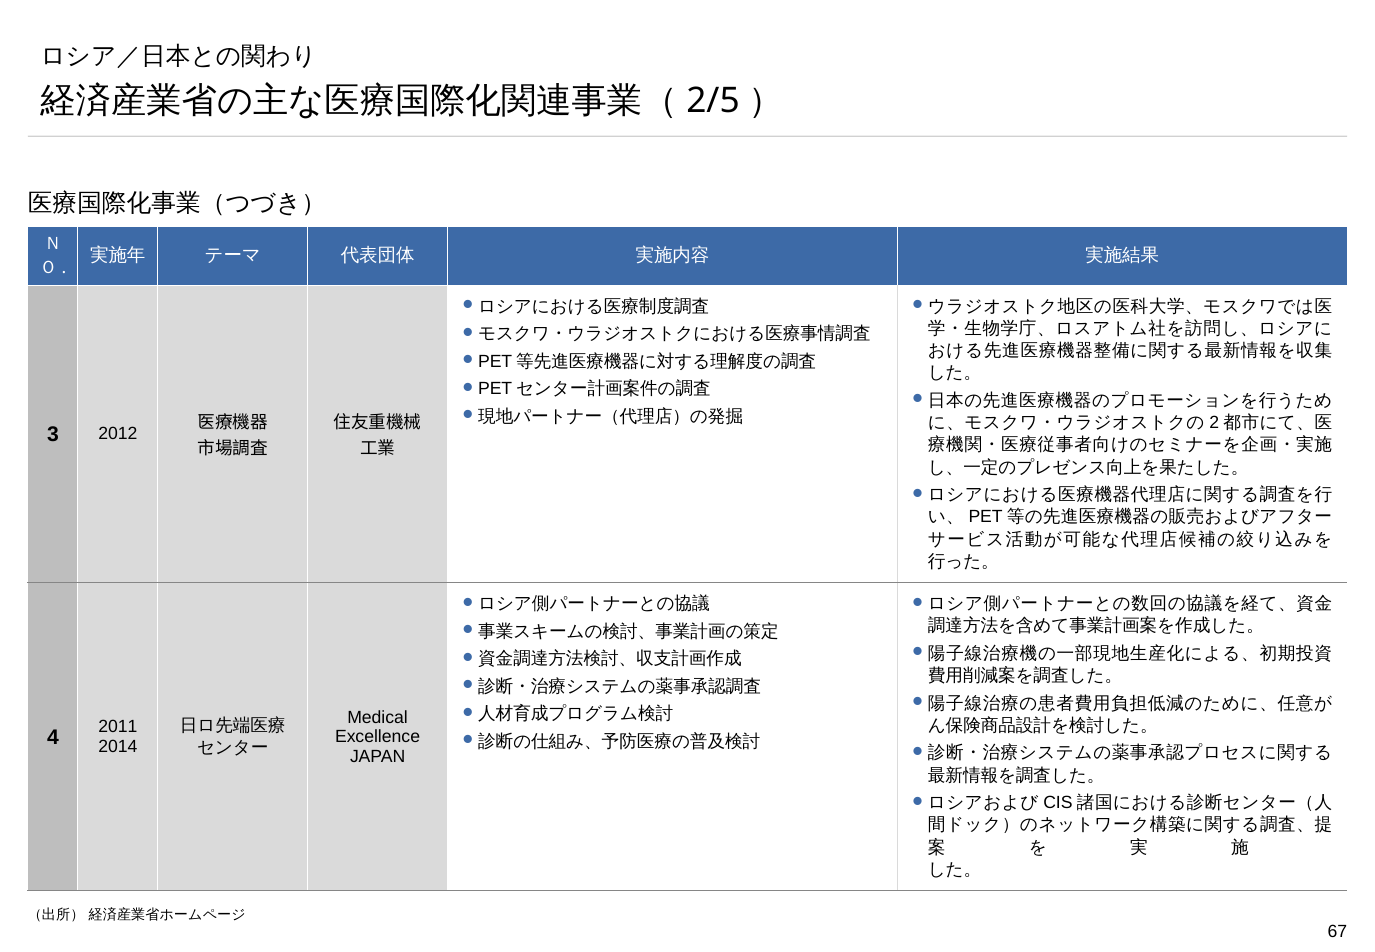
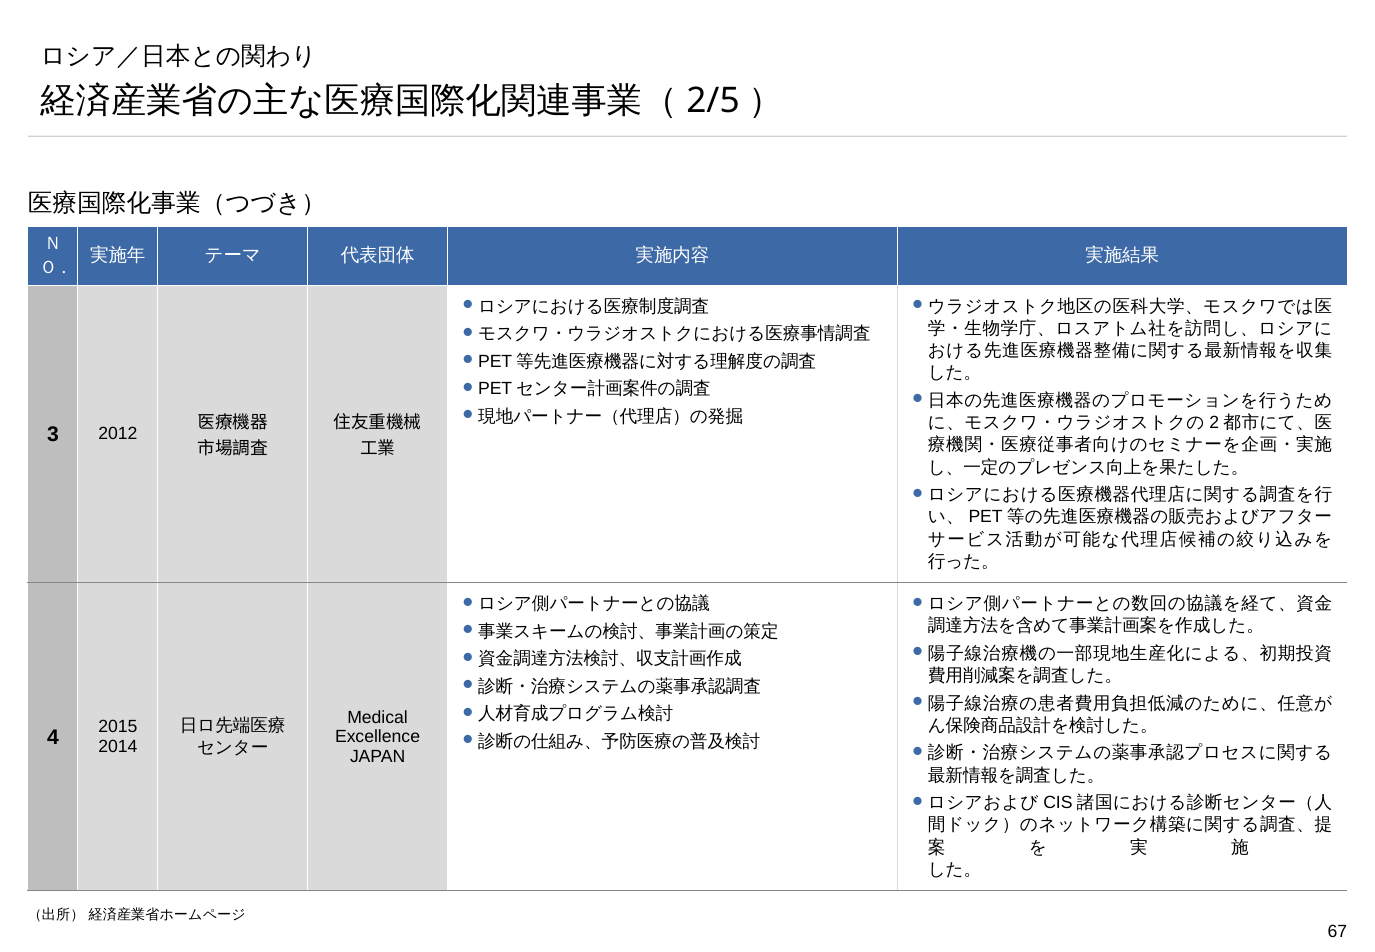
2011: 2011 -> 2015
